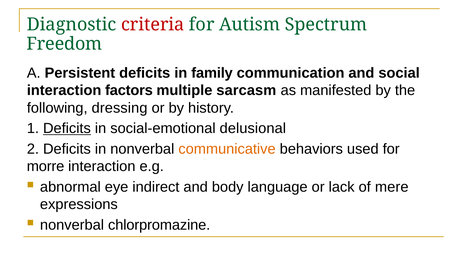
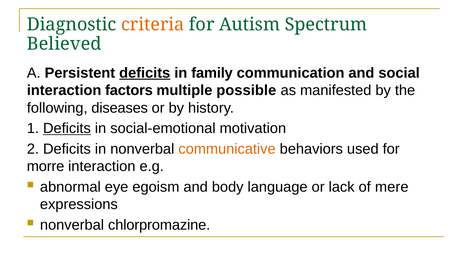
criteria colour: red -> orange
Freedom: Freedom -> Believed
deficits at (145, 73) underline: none -> present
sarcasm: sarcasm -> possible
dressing: dressing -> diseases
delusional: delusional -> motivation
indirect: indirect -> egoism
